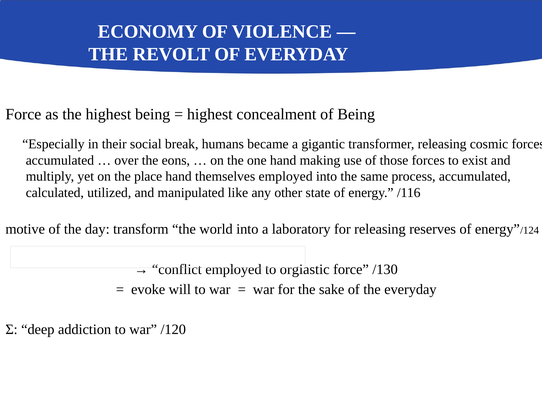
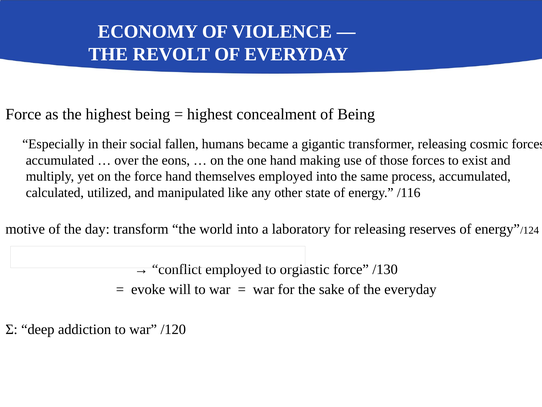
break: break -> fallen
the place: place -> force
